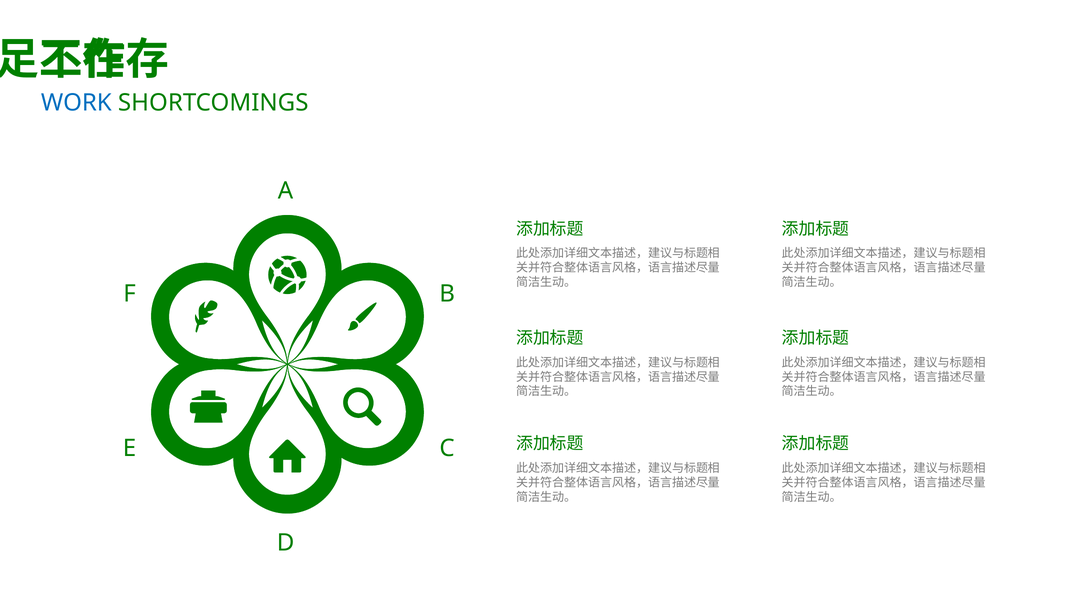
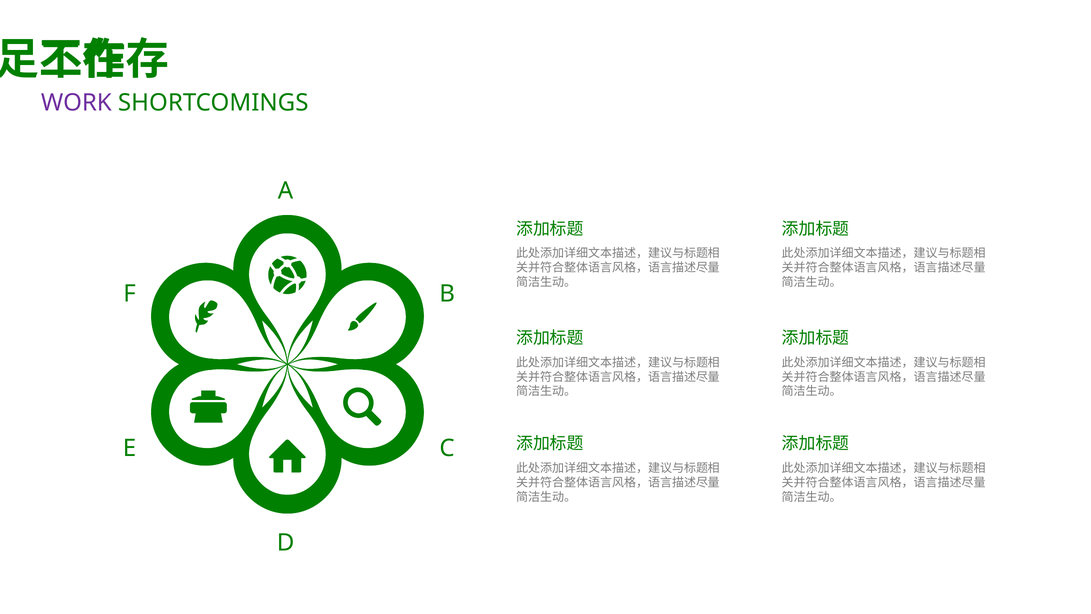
WORK colour: blue -> purple
